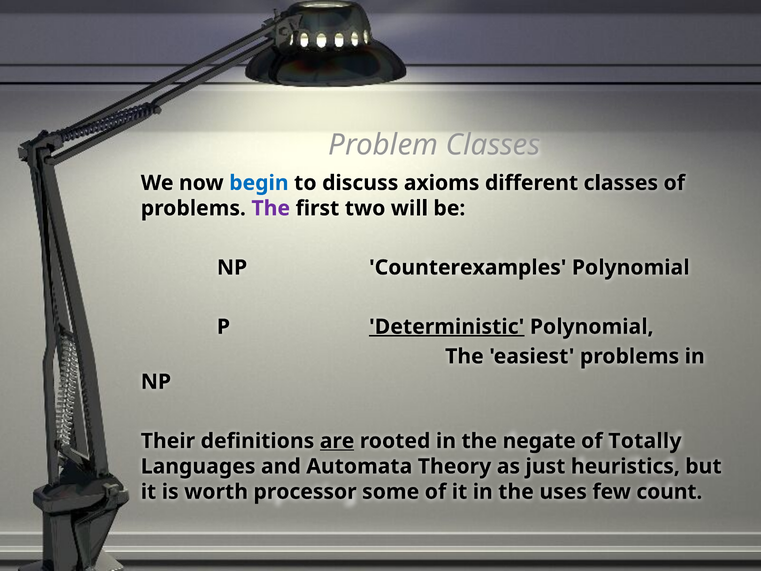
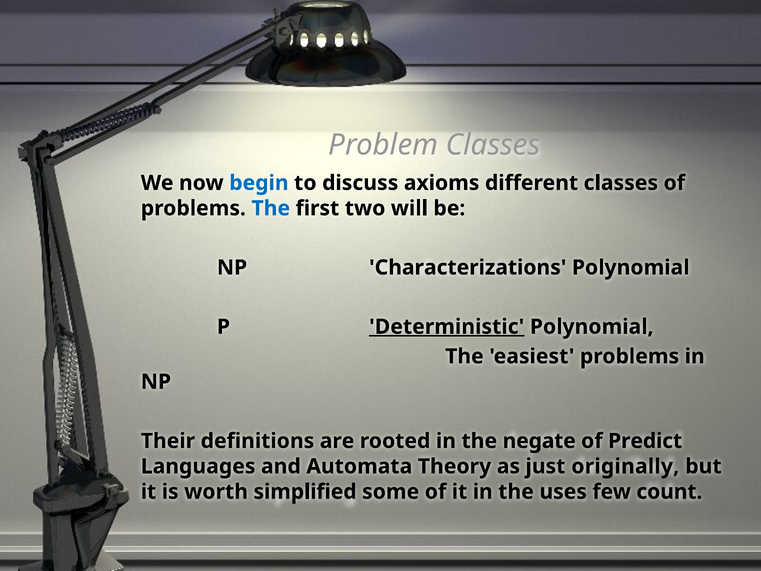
The at (271, 208) colour: purple -> blue
Counterexamples: Counterexamples -> Characterizations
are underline: present -> none
Totally: Totally -> Predict
heuristics: heuristics -> originally
processor: processor -> simplified
